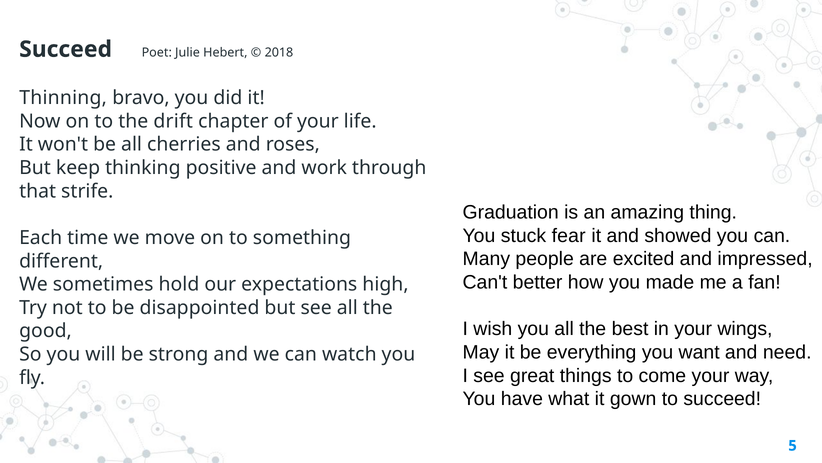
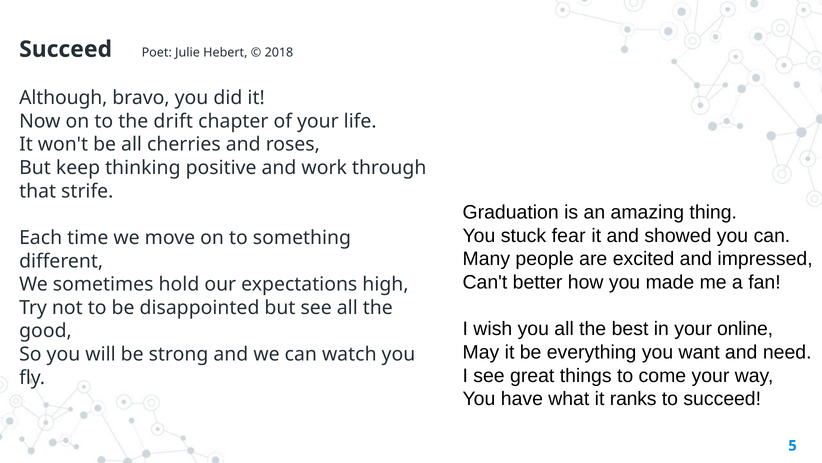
Thinning: Thinning -> Although
wings: wings -> online
gown: gown -> ranks
